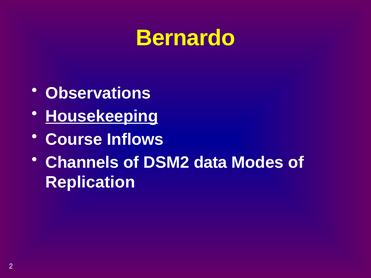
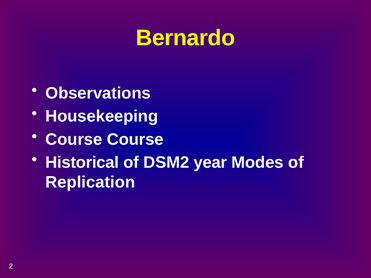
Housekeeping underline: present -> none
Course Inflows: Inflows -> Course
Channels: Channels -> Historical
data: data -> year
